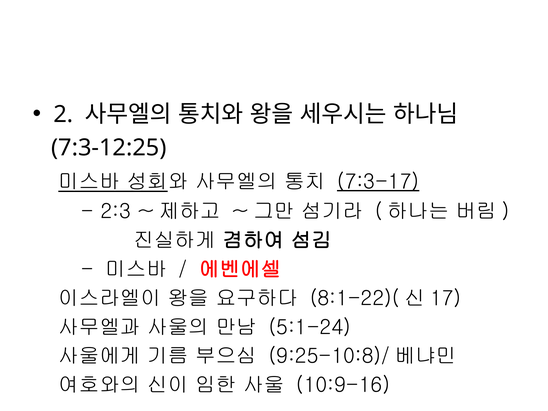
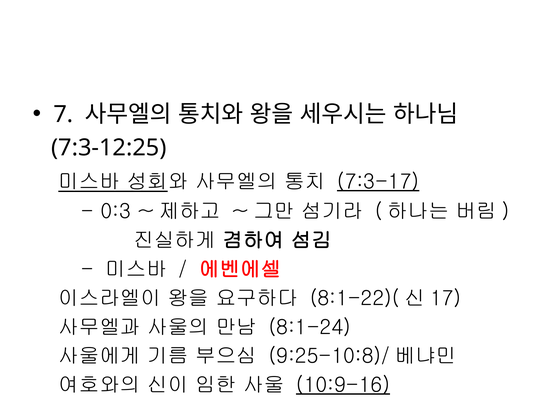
2: 2 -> 7
2:3: 2:3 -> 0:3
5:1-24: 5:1-24 -> 8:1-24
10:9-16 underline: none -> present
